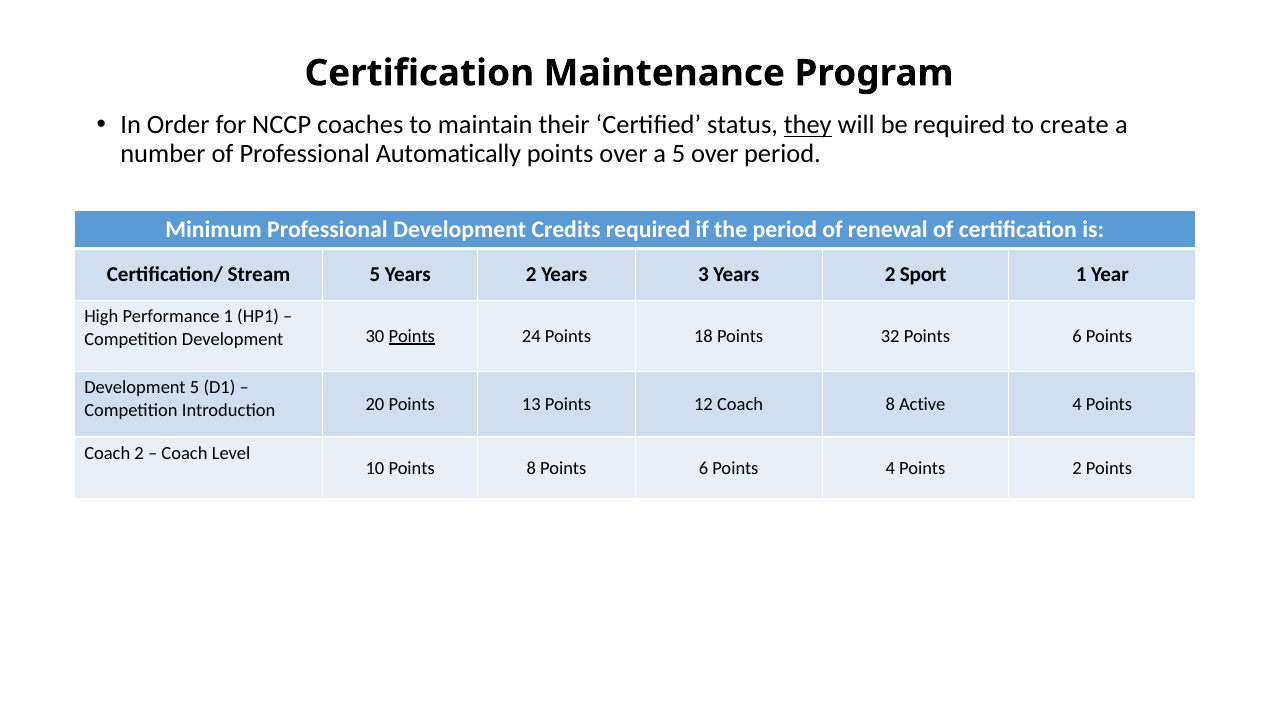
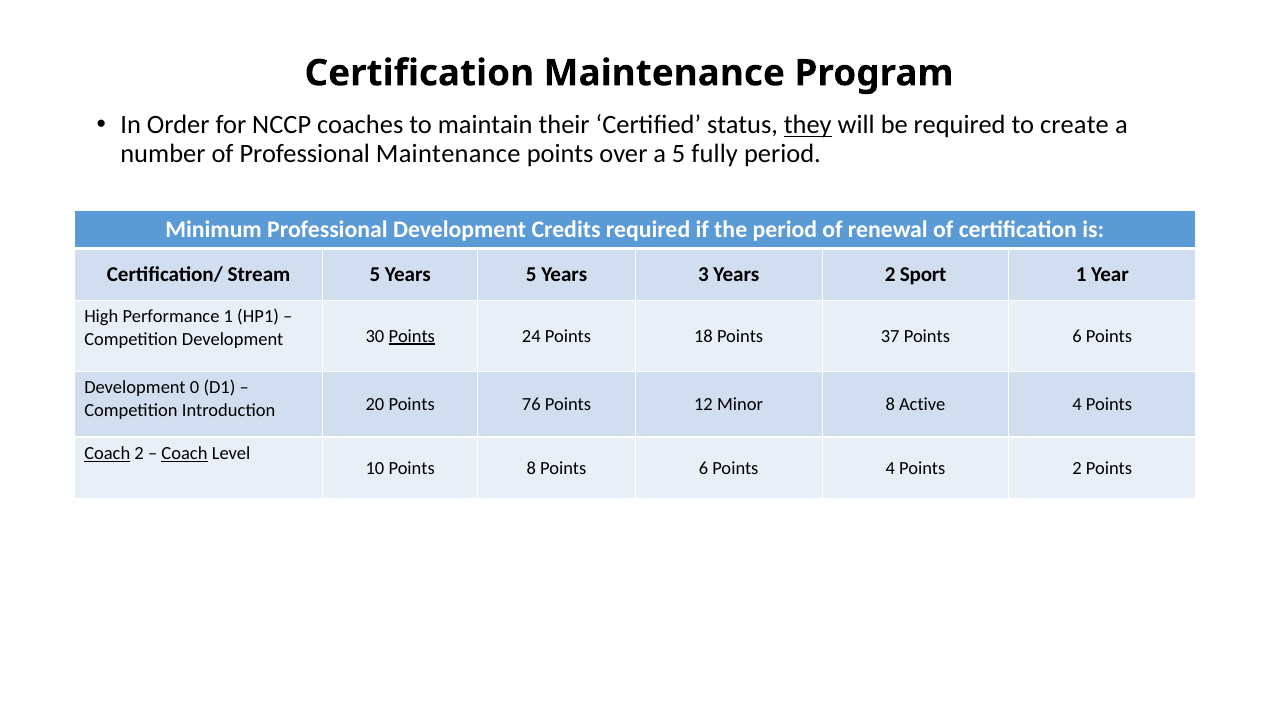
Professional Automatically: Automatically -> Maintenance
5 over: over -> fully
5 Years 2: 2 -> 5
32: 32 -> 37
Development 5: 5 -> 0
13: 13 -> 76
12 Coach: Coach -> Minor
Coach at (107, 453) underline: none -> present
Coach at (184, 453) underline: none -> present
